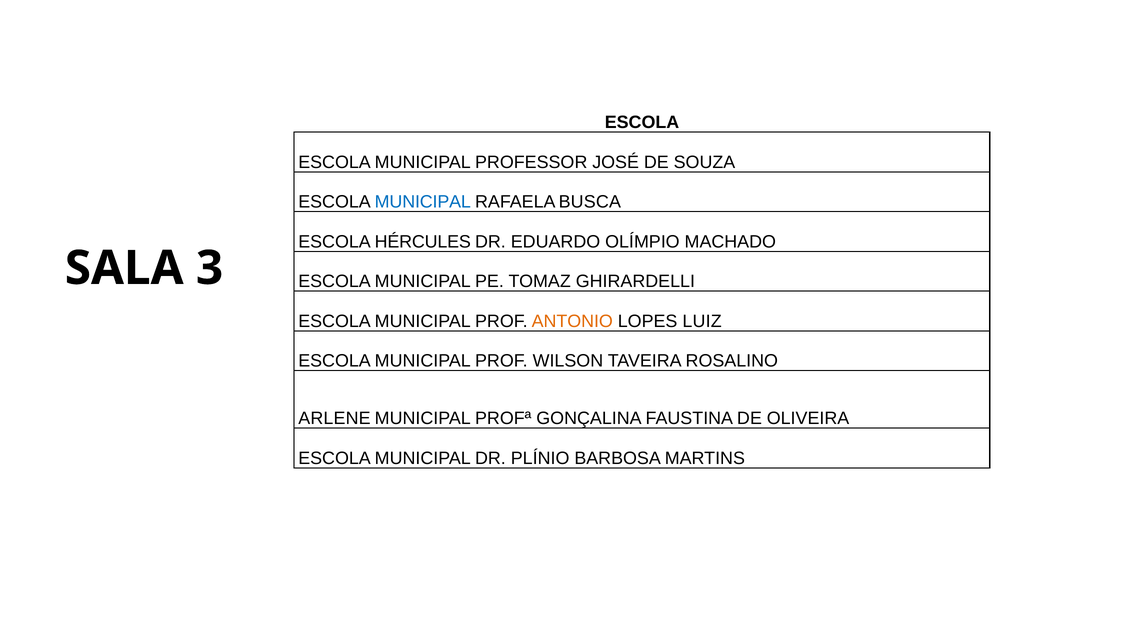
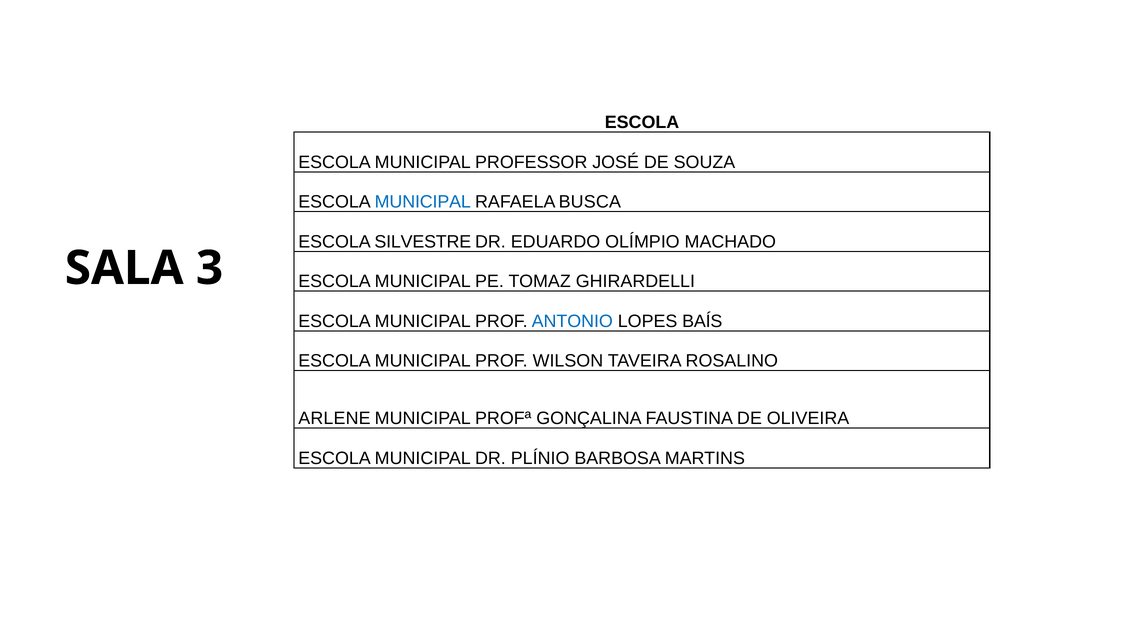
HÉRCULES: HÉRCULES -> SILVESTRE
ANTONIO colour: orange -> blue
LUIZ: LUIZ -> BAÍS
